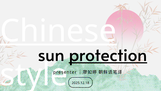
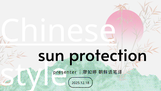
protection underline: present -> none
